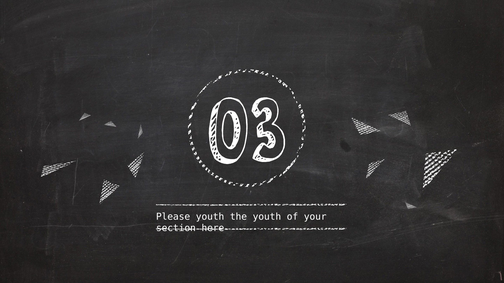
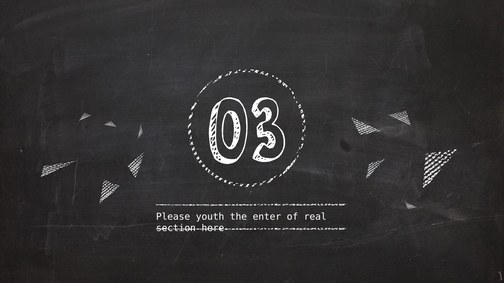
the youth: youth -> enter
your: your -> real
